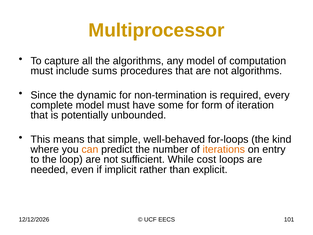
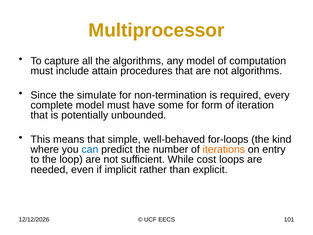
sums: sums -> attain
dynamic: dynamic -> simulate
can colour: orange -> blue
